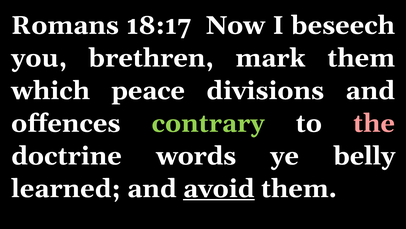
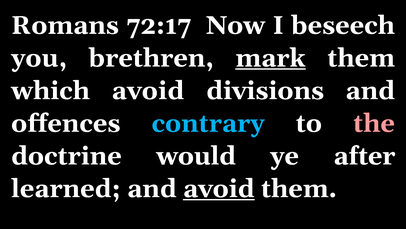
18:17: 18:17 -> 72:17
mark underline: none -> present
which peace: peace -> avoid
contrary colour: light green -> light blue
words: words -> would
belly: belly -> after
